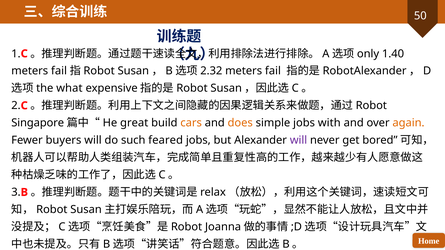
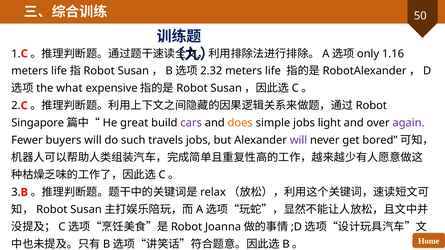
1.40: 1.40 -> 1.16
fail at (59, 71): fail -> life
fail at (273, 71): fail -> life
cars colour: orange -> purple
with: with -> light
again colour: orange -> purple
feared: feared -> travels
